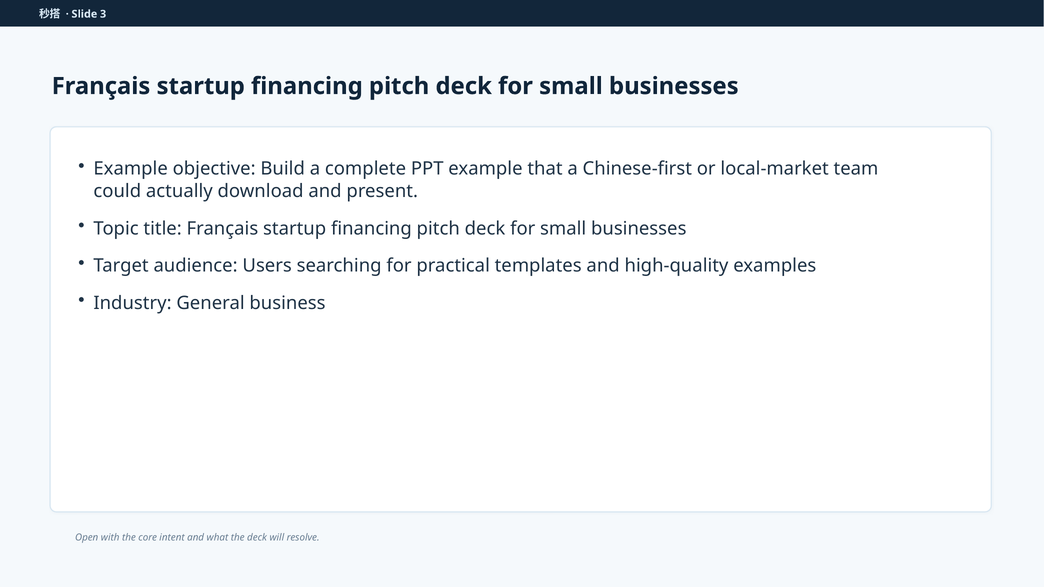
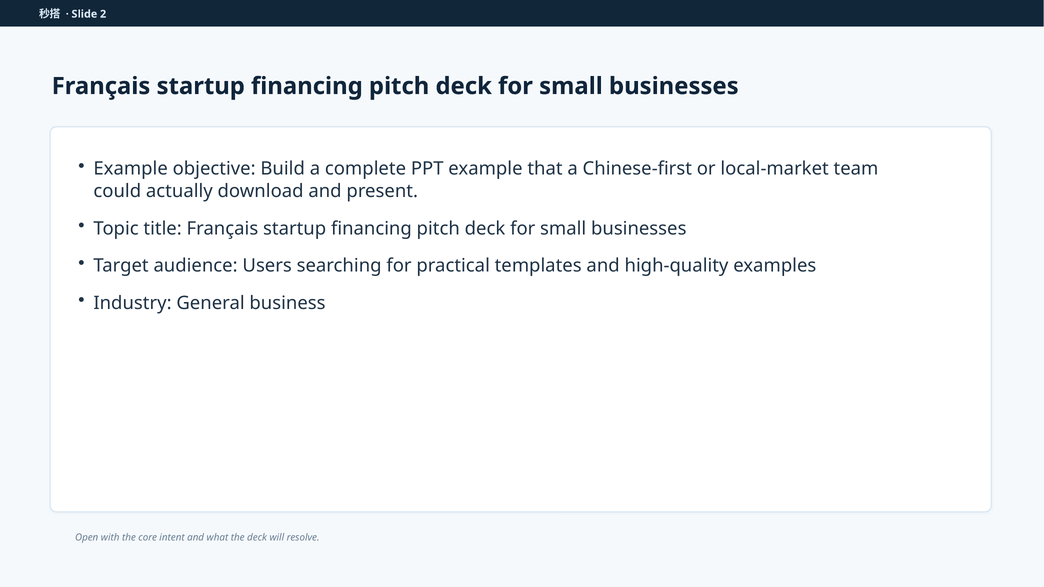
3: 3 -> 2
